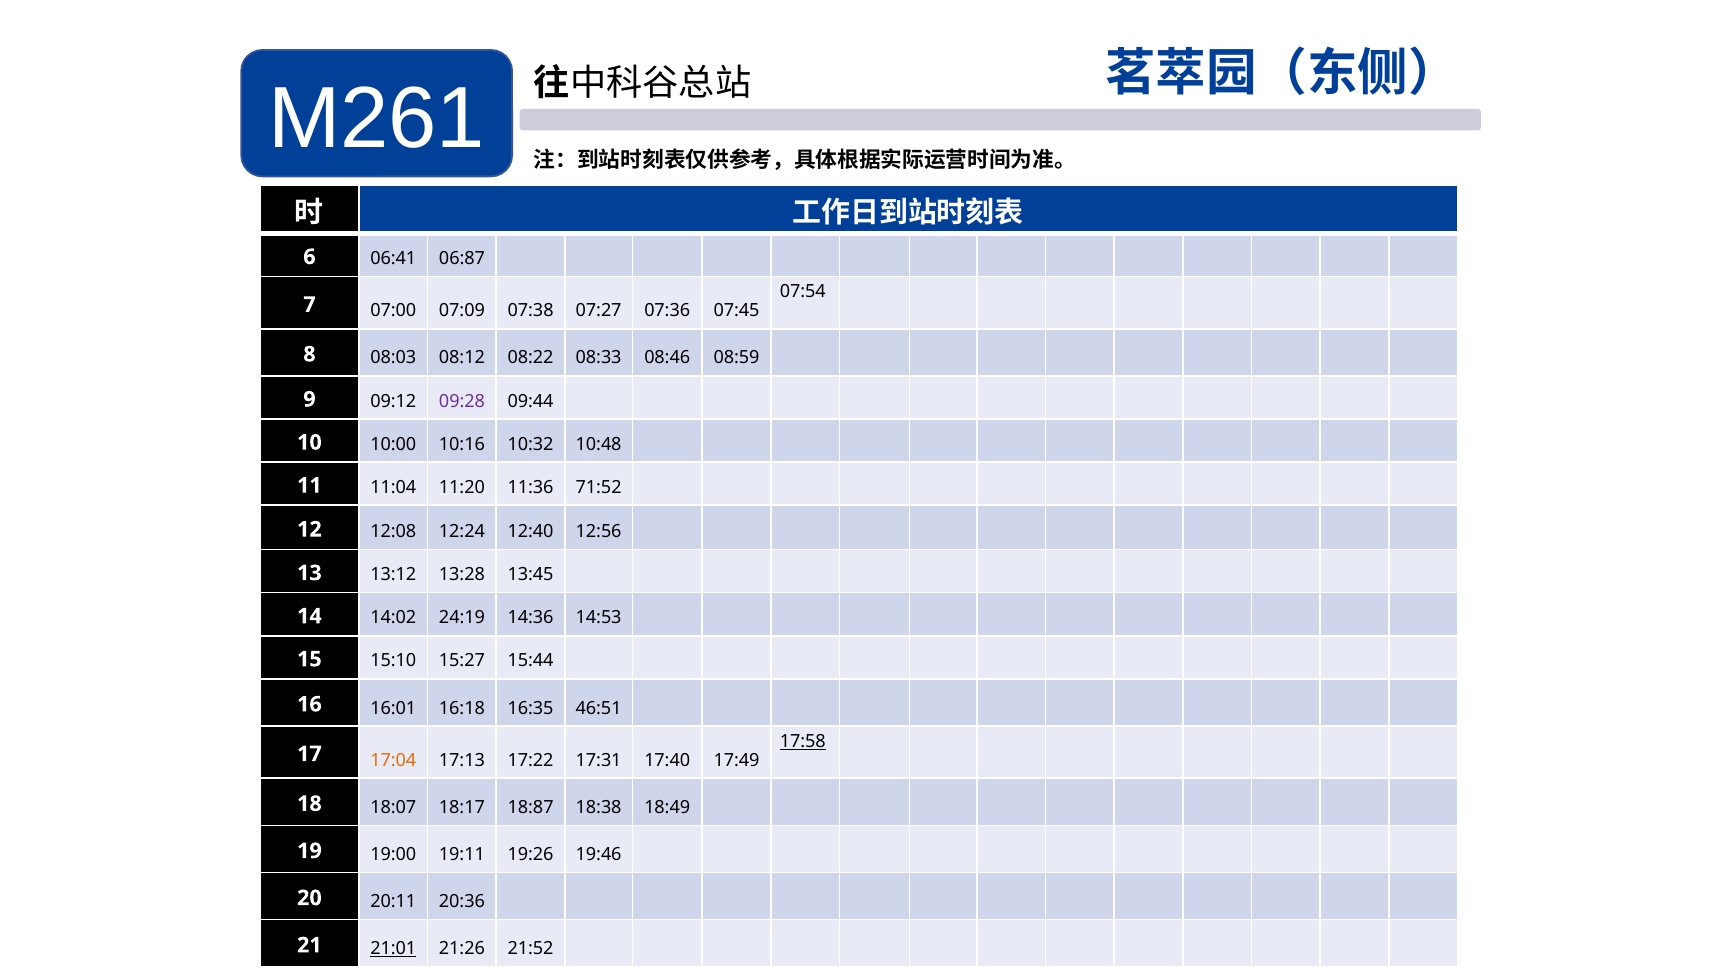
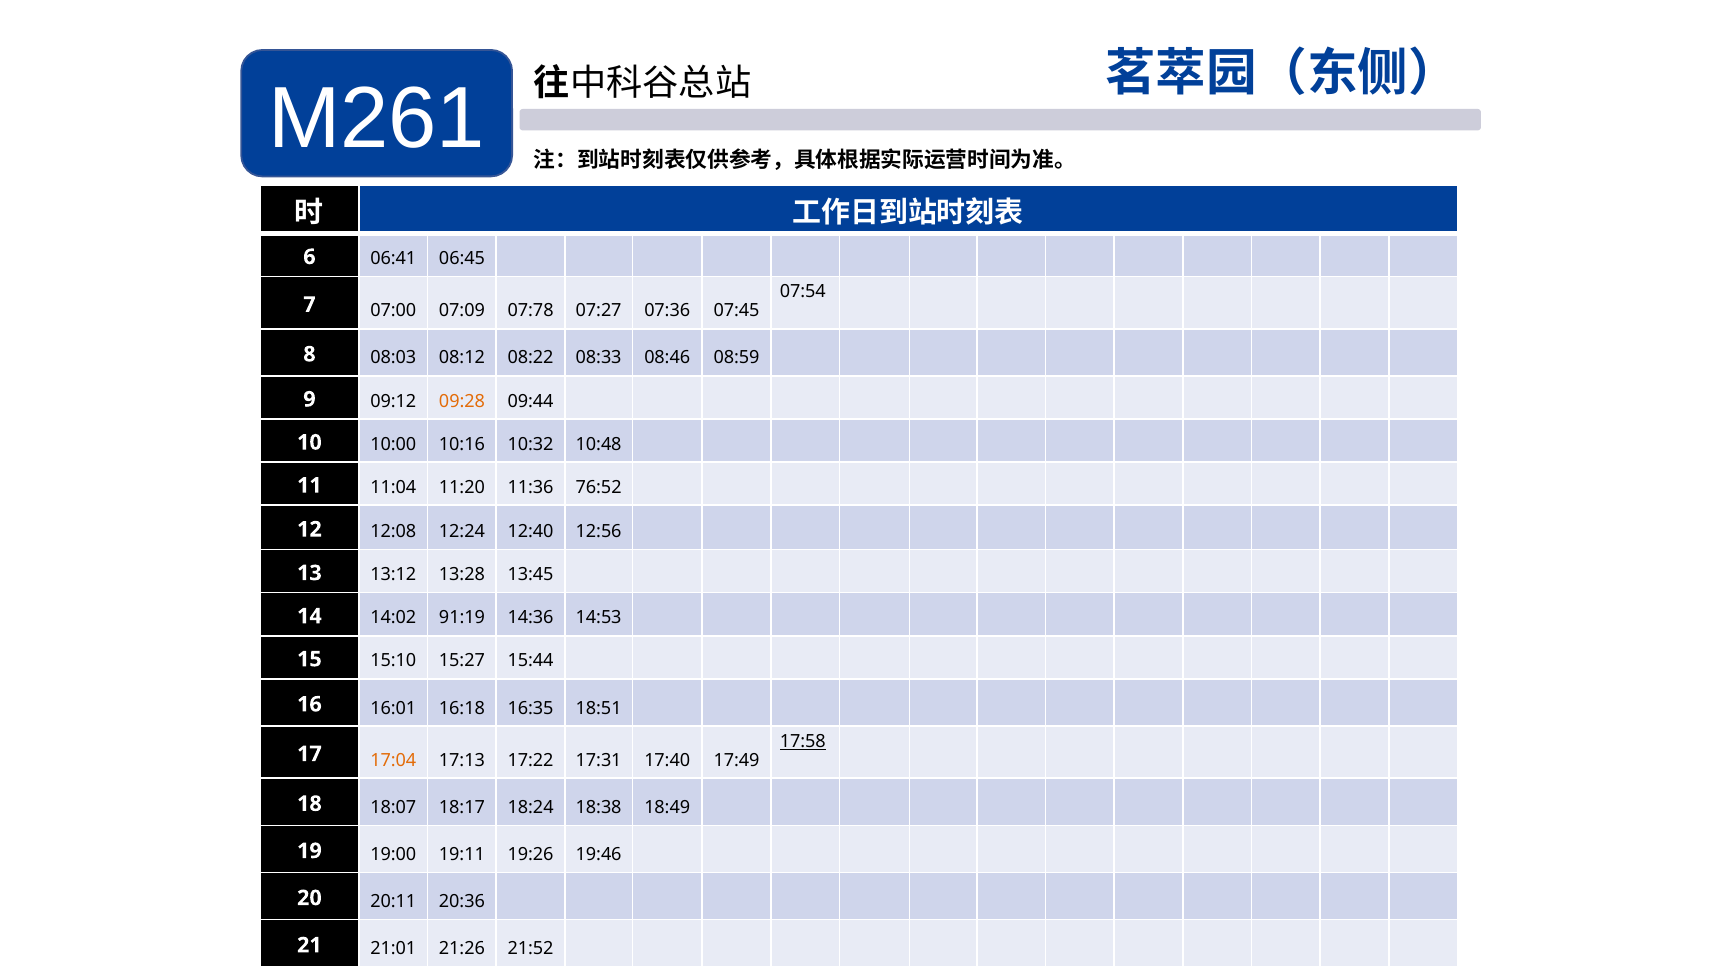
06:87: 06:87 -> 06:45
07:38: 07:38 -> 07:78
09:28 colour: purple -> orange
71:52: 71:52 -> 76:52
24:19: 24:19 -> 91:19
46:51: 46:51 -> 18:51
18:87: 18:87 -> 18:24
21:01 underline: present -> none
